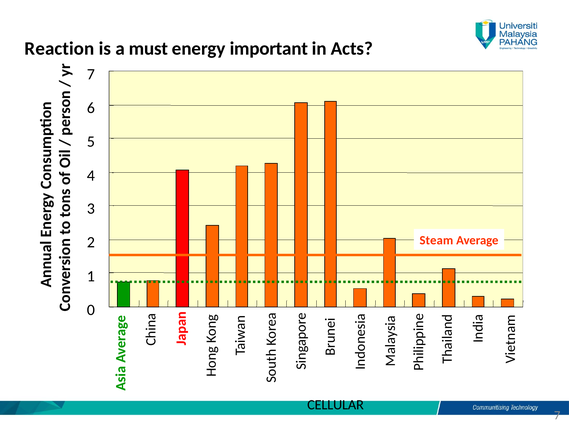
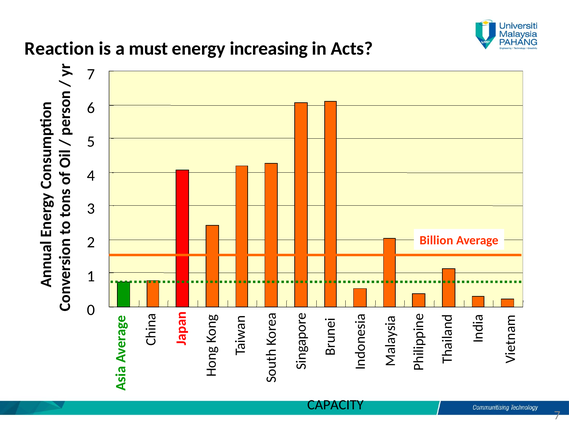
important: important -> increasing
Steam: Steam -> Billion
CELLULAR: CELLULAR -> CAPACITY
